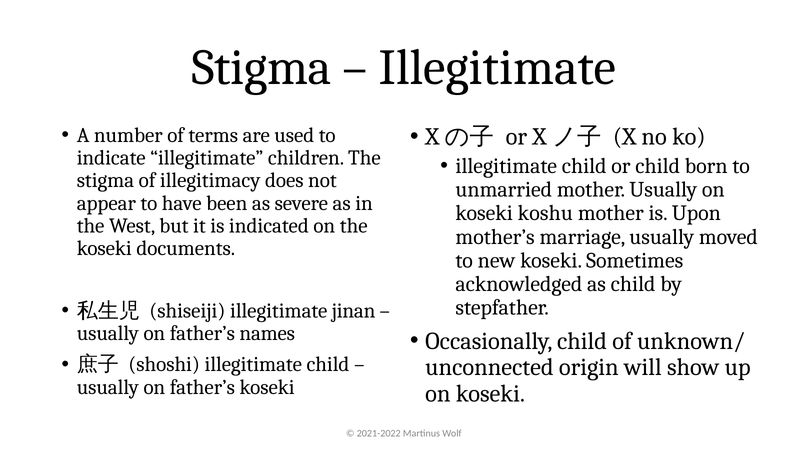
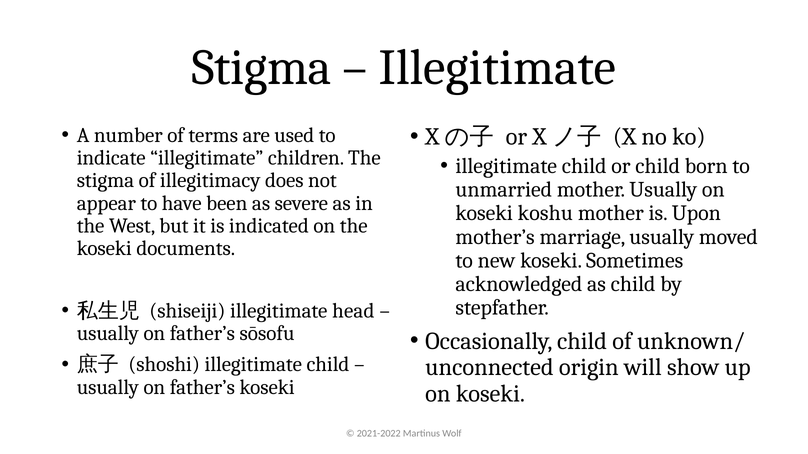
jinan: jinan -> head
names: names -> sōsofu
